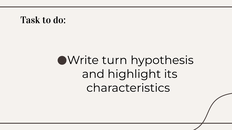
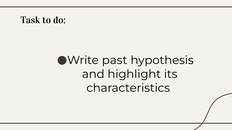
turn: turn -> past
